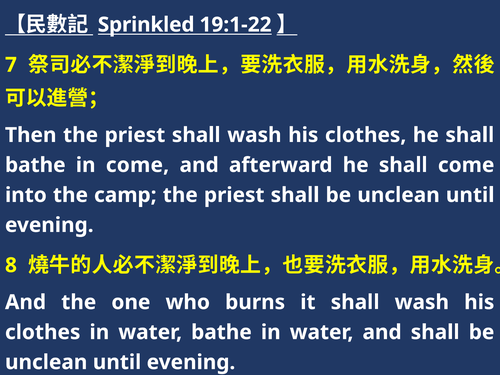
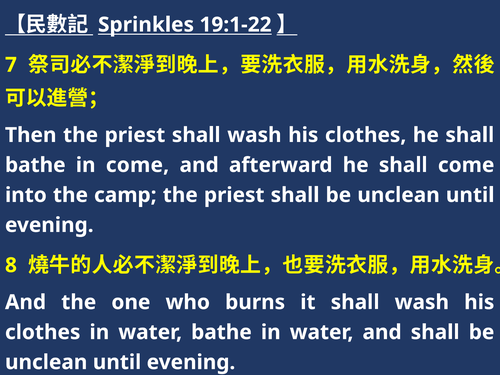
Sprinkled: Sprinkled -> Sprinkles
